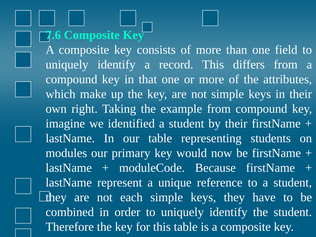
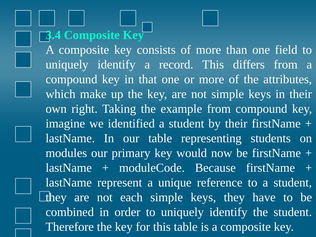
7.6: 7.6 -> 3.4
